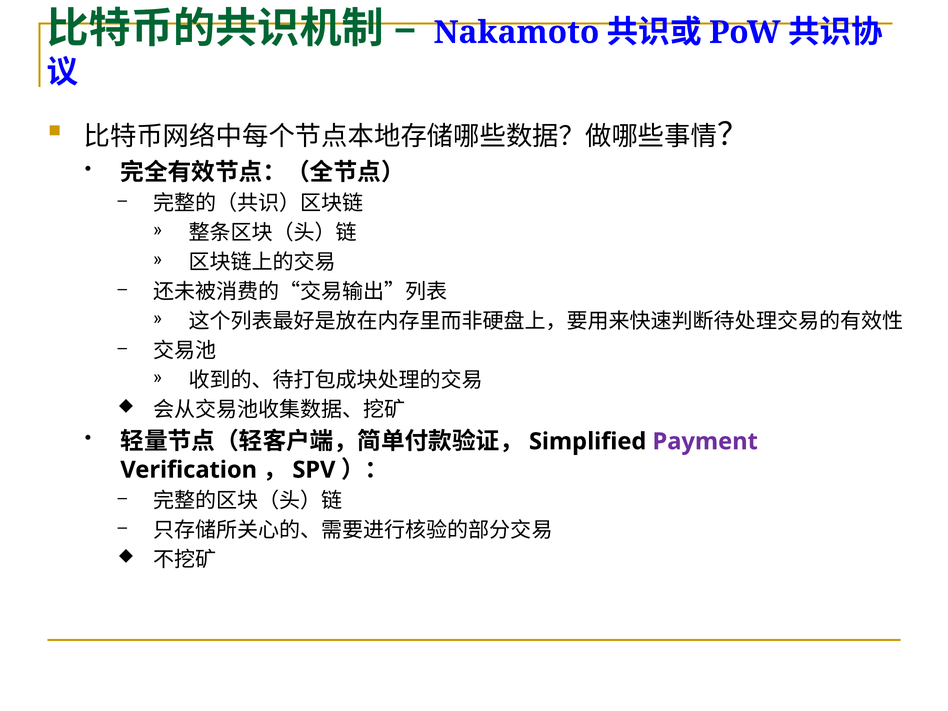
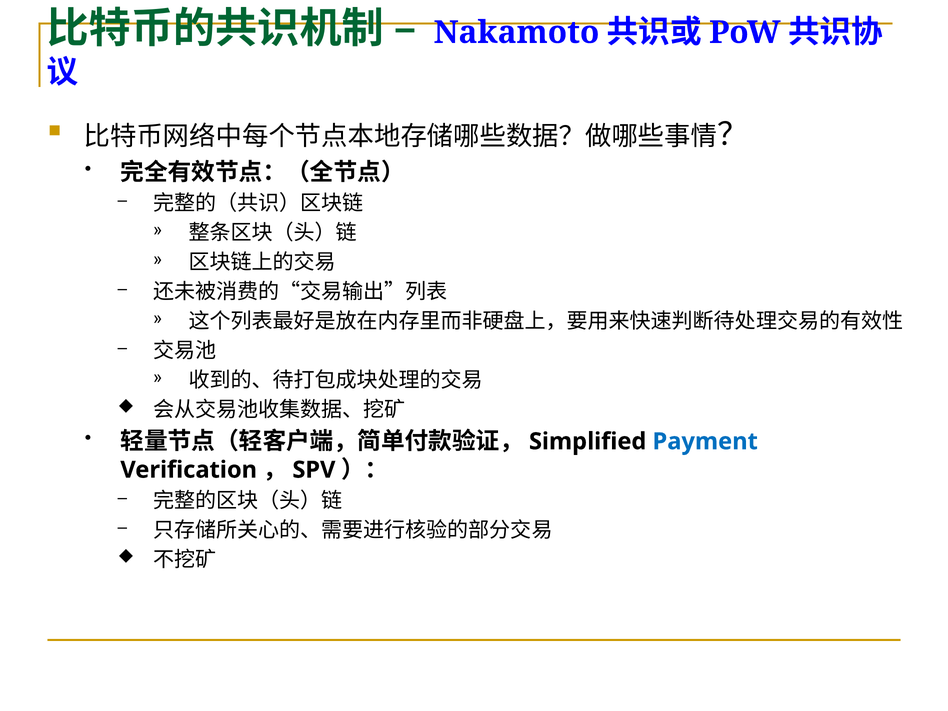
Payment colour: purple -> blue
